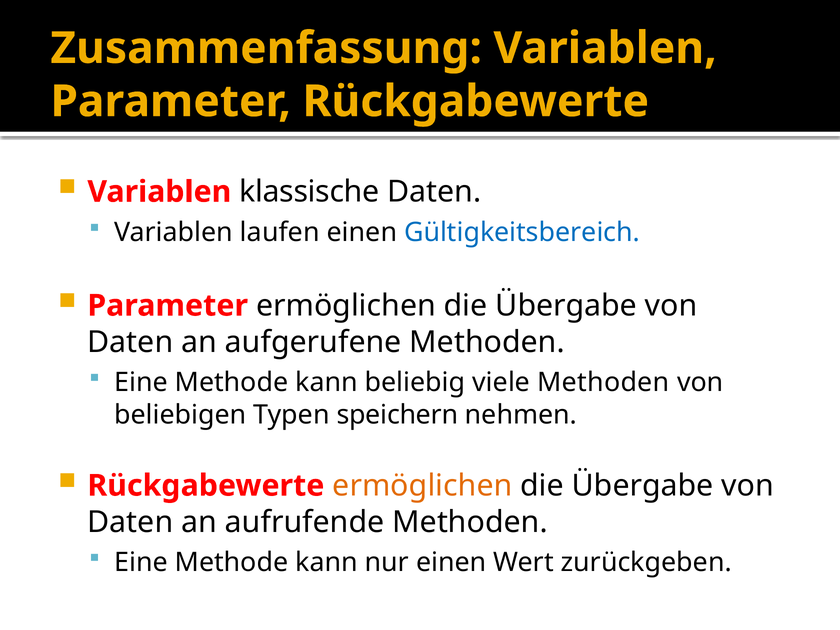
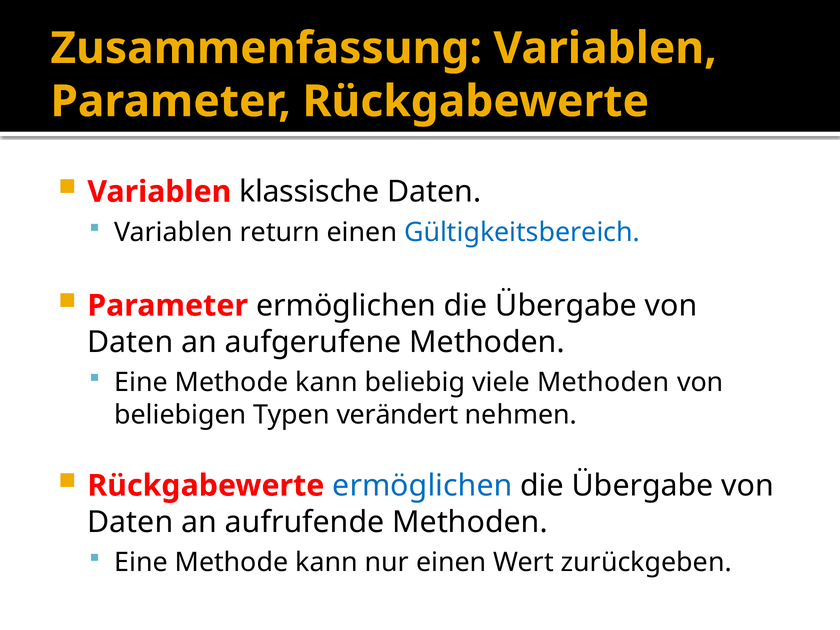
laufen: laufen -> return
speichern: speichern -> verändert
ermöglichen at (422, 486) colour: orange -> blue
